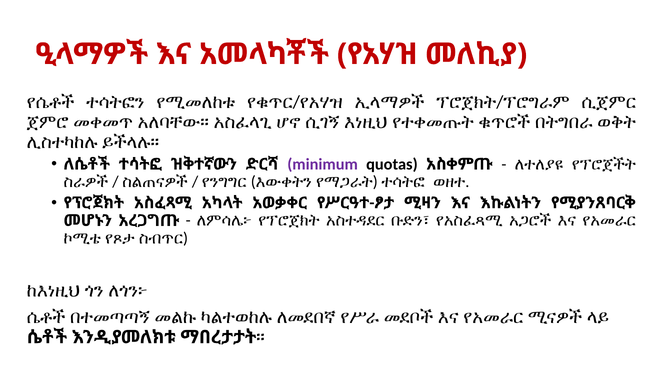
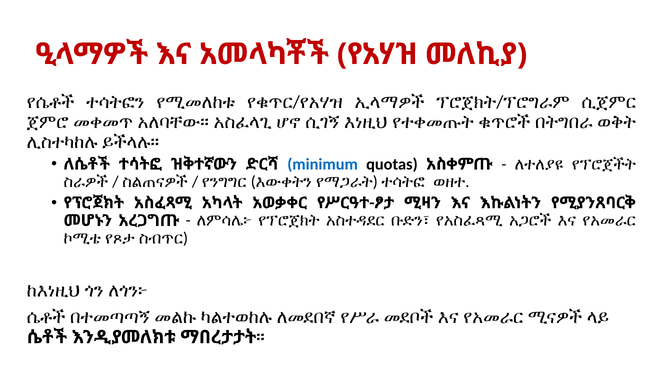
minimum colour: purple -> blue
